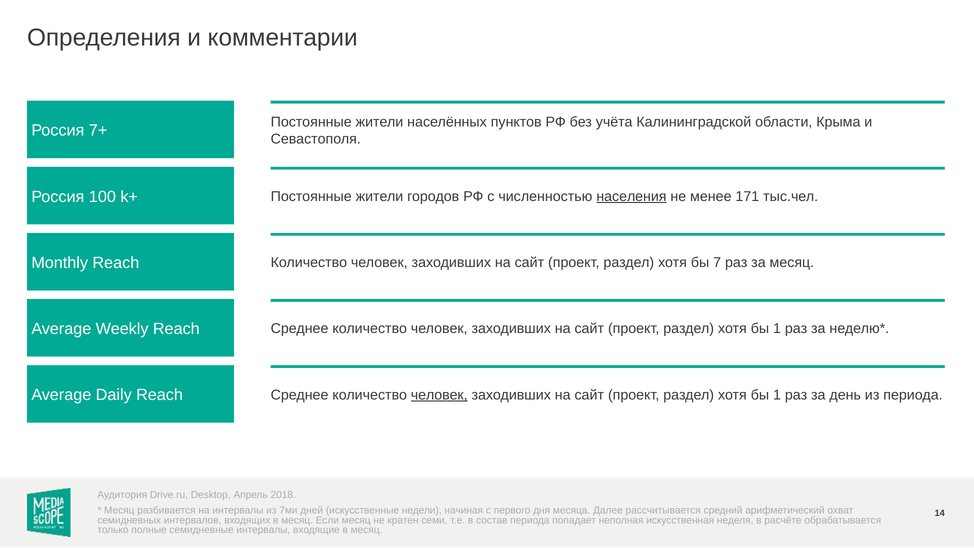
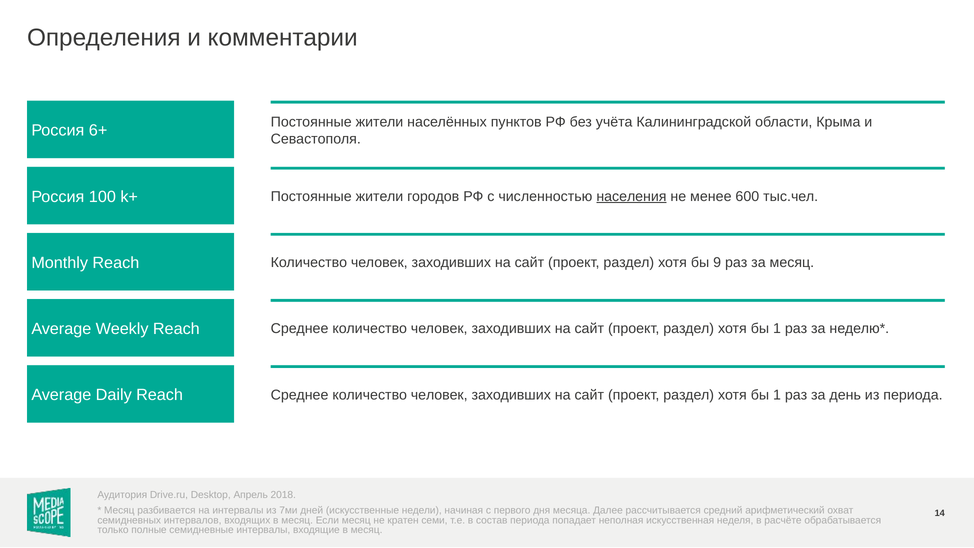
7+: 7+ -> 6+
171: 171 -> 600
7: 7 -> 9
человек at (439, 395) underline: present -> none
